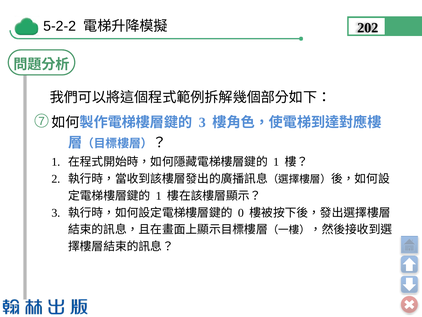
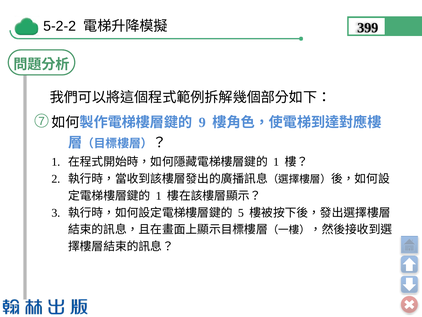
202: 202 -> 399
3 at (202, 122): 3 -> 9
0: 0 -> 5
